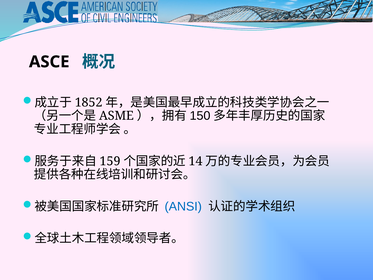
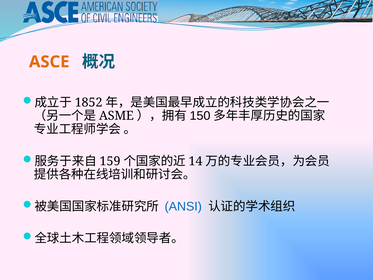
ASCE colour: black -> orange
